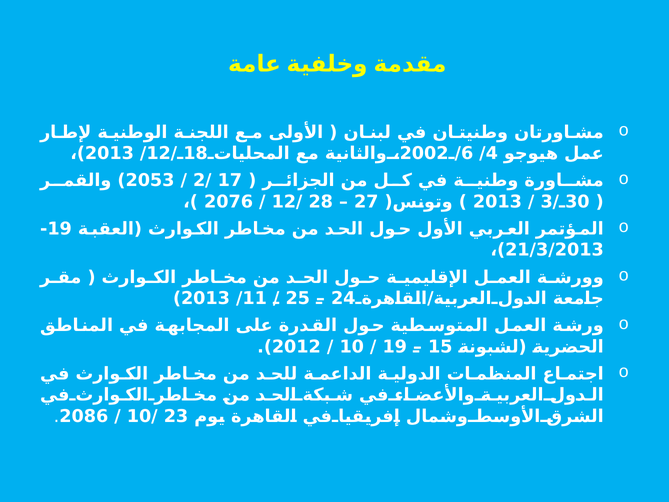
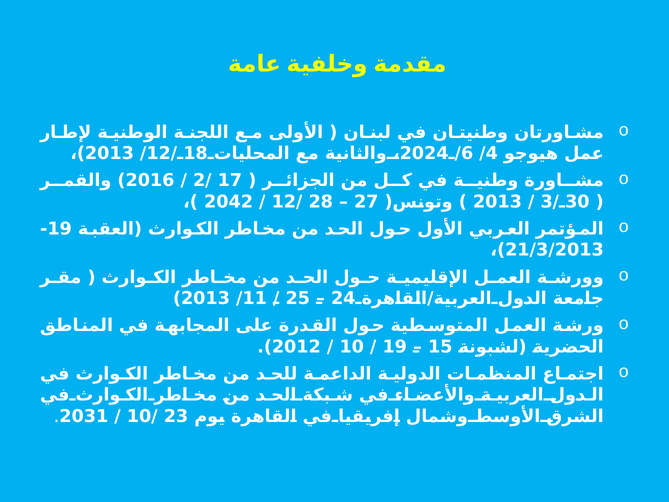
2002: 2002 -> 2024
2053: 2053 -> 2016
2076: 2076 -> 2042
2086: 2086 -> 2031
